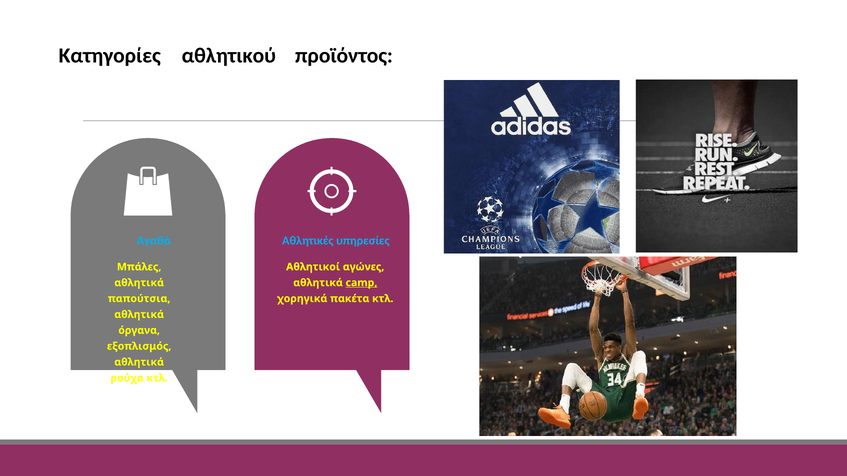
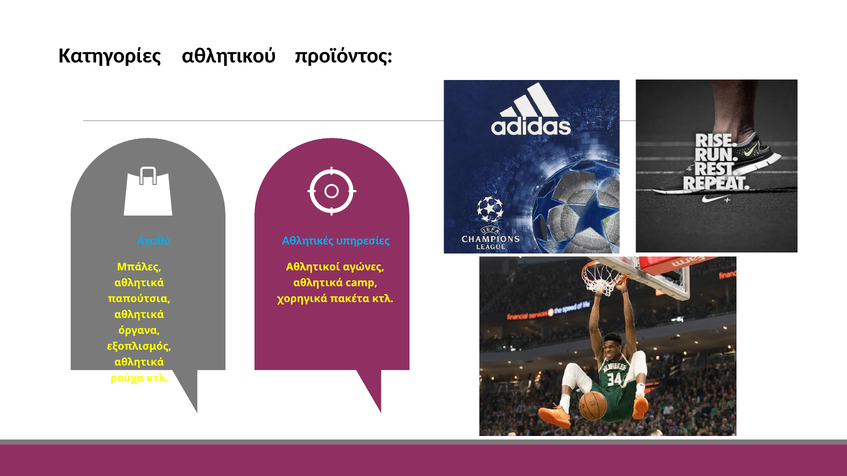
camp underline: present -> none
